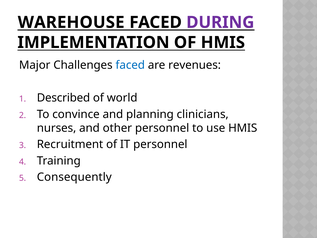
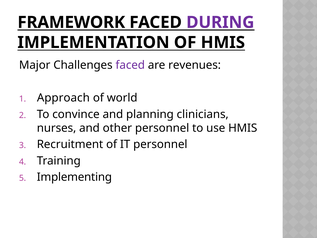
WAREHOUSE: WAREHOUSE -> FRAMEWORK
faced at (130, 65) colour: blue -> purple
Described: Described -> Approach
Consequently: Consequently -> Implementing
